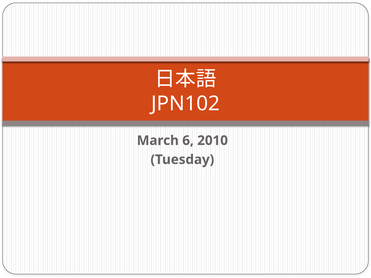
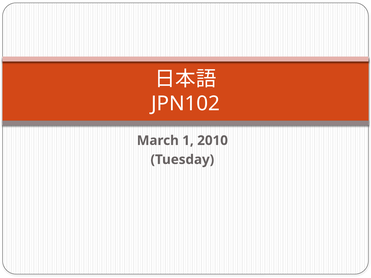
6: 6 -> 1
